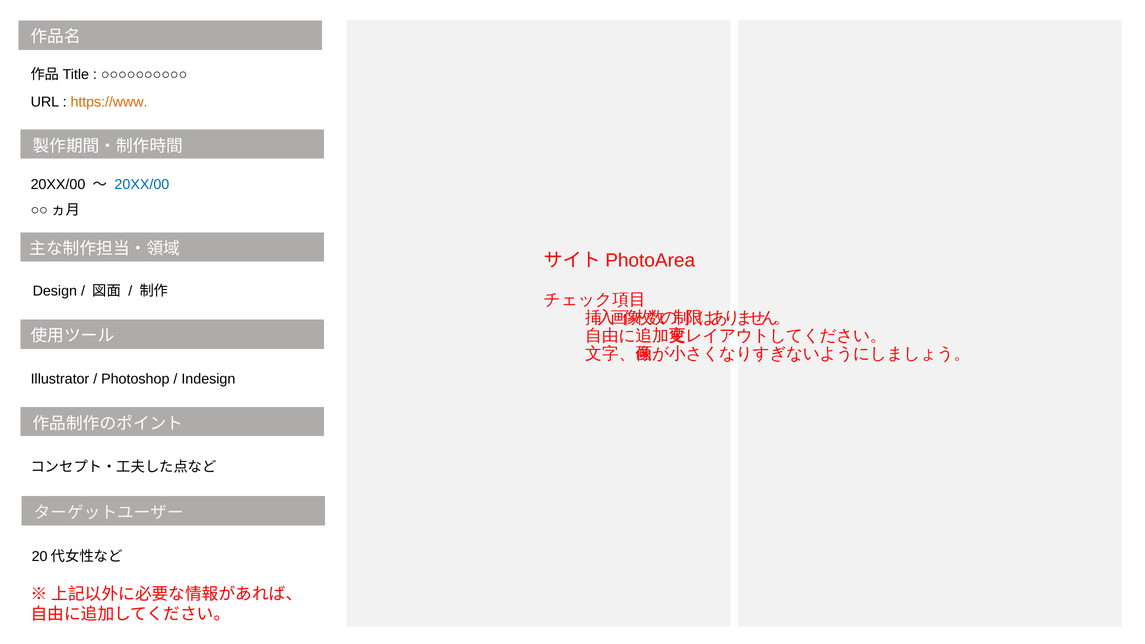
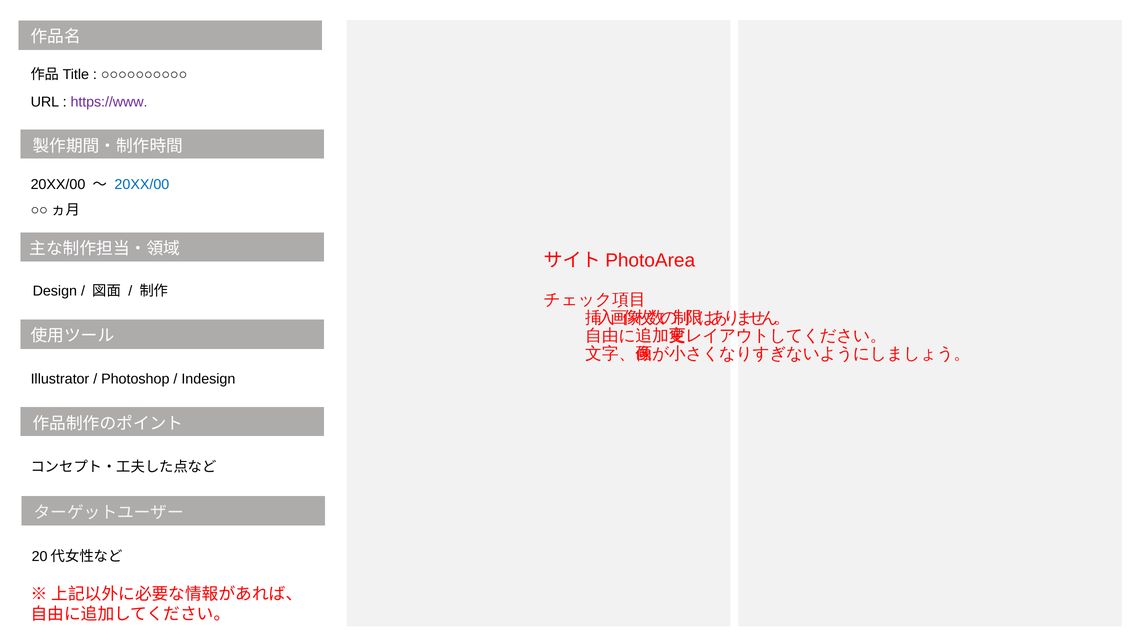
https://www colour: orange -> purple
